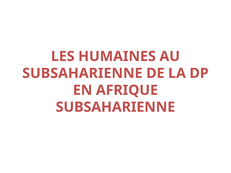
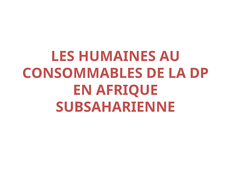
SUBSAHARIENNE at (82, 73): SUBSAHARIENNE -> CONSOMMABLES
